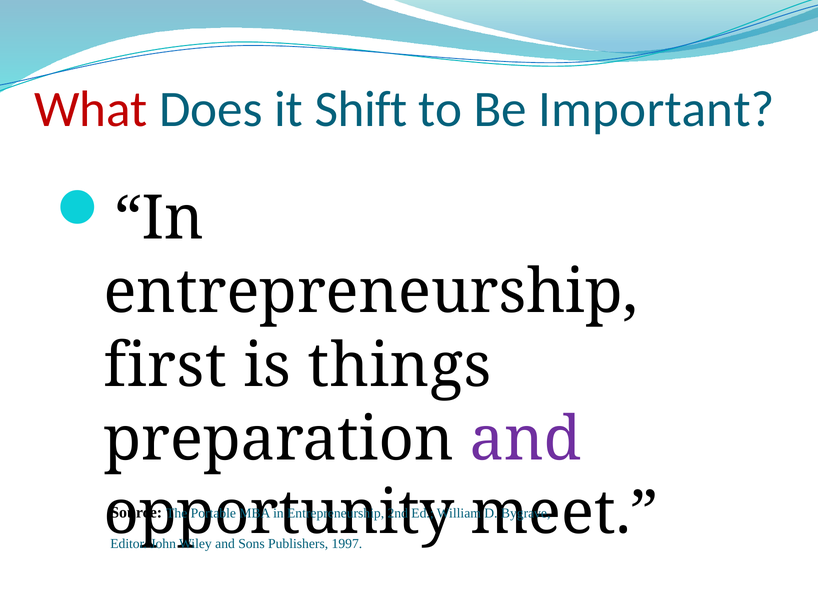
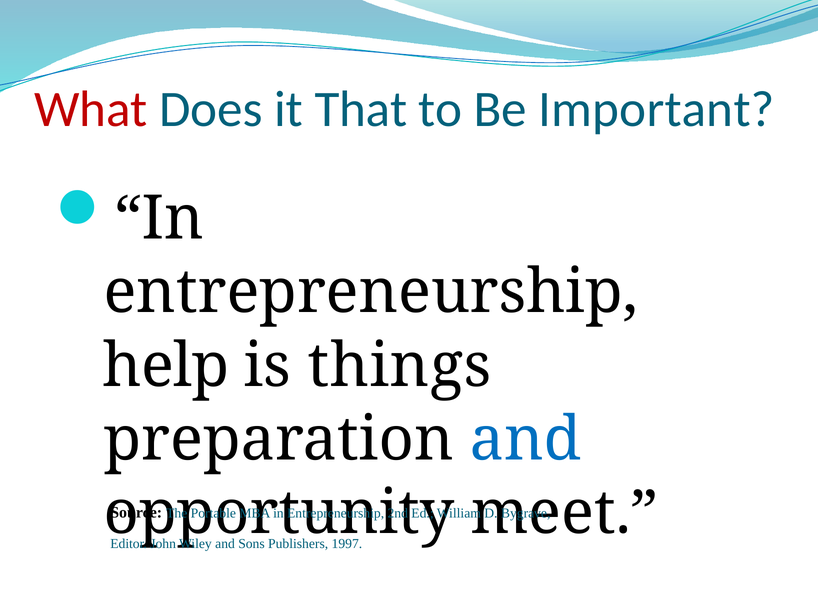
Shift: Shift -> That
first: first -> help
and at (525, 439) colour: purple -> blue
